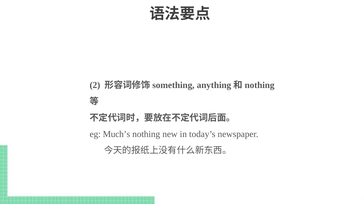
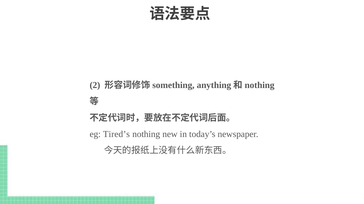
Much’s: Much’s -> Tired’s
